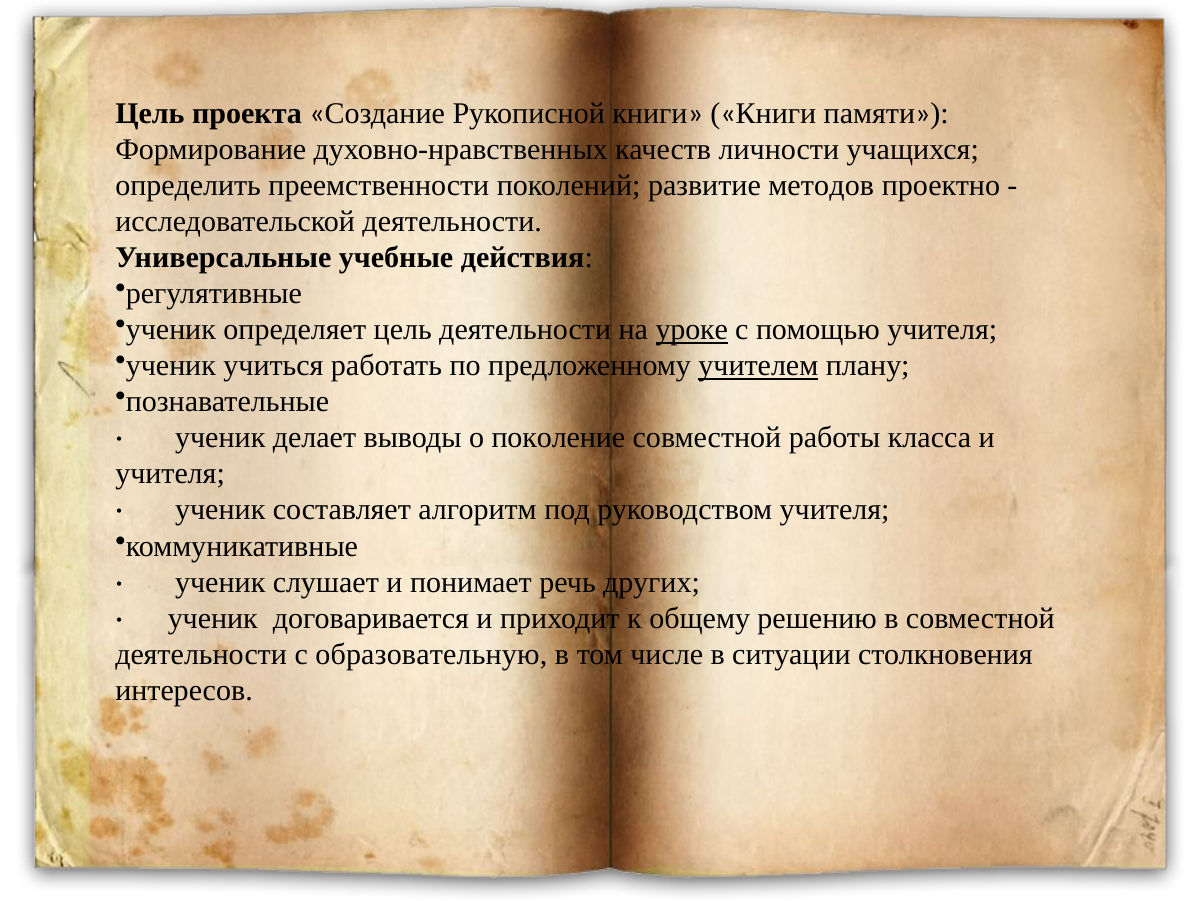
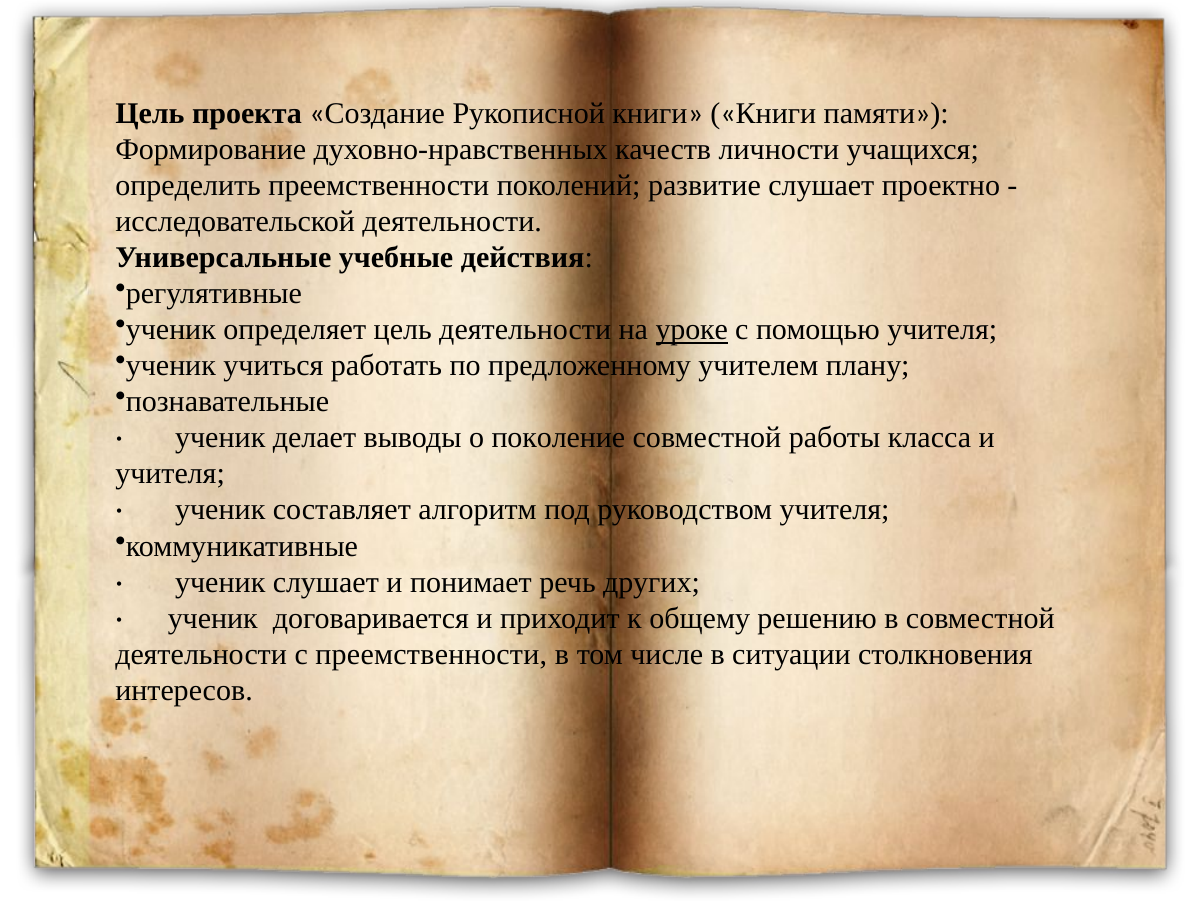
развитие методов: методов -> слушает
учителем underline: present -> none
с образовательную: образовательную -> преемственности
